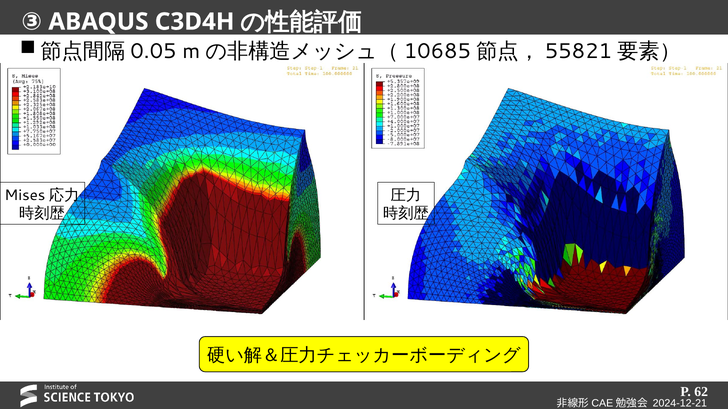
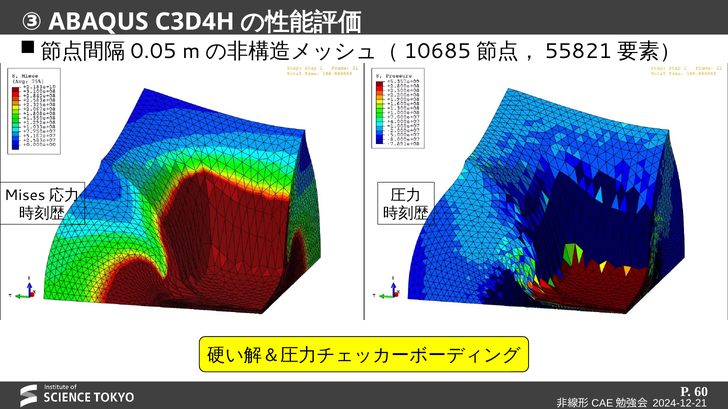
62: 62 -> 60
